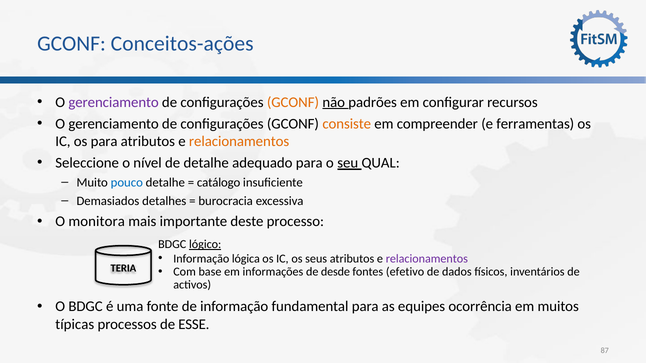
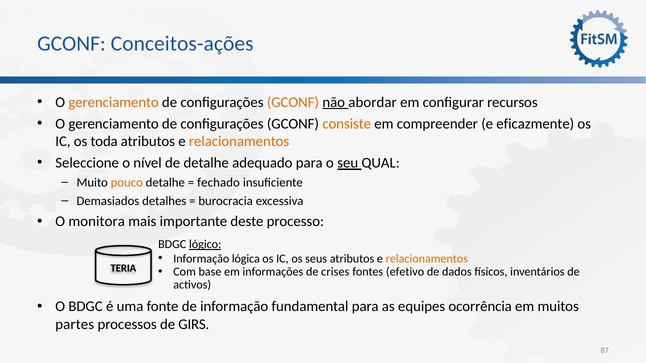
gerenciamento at (114, 102) colour: purple -> orange
padrões: padrões -> abordar
ferramentas: ferramentas -> eficazmente
os para: para -> toda
pouco colour: blue -> orange
catálogo: catálogo -> fechado
relacionamentos at (427, 259) colour: purple -> orange
desde: desde -> crises
típicas: típicas -> partes
ESSE: ESSE -> GIRS
